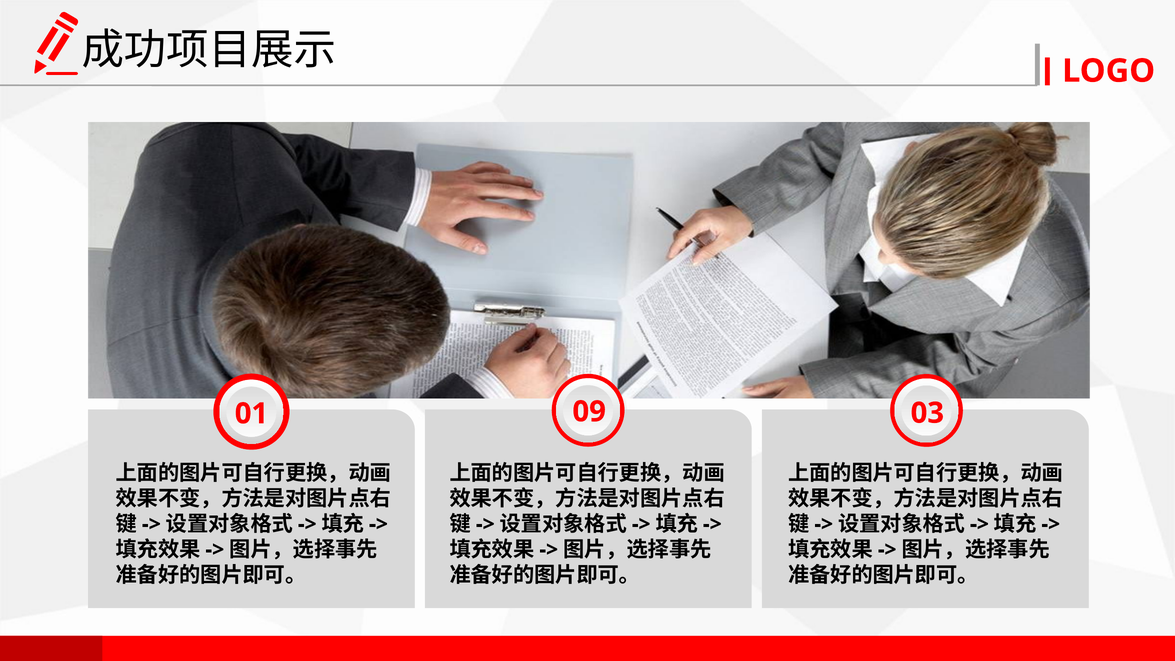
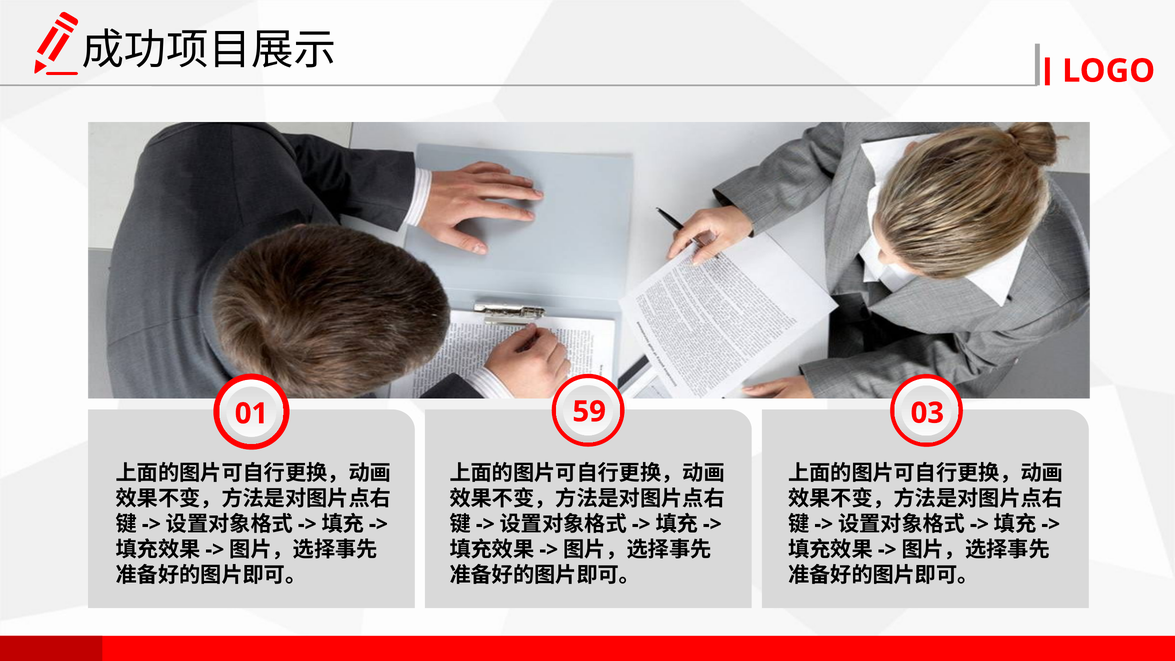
09: 09 -> 59
